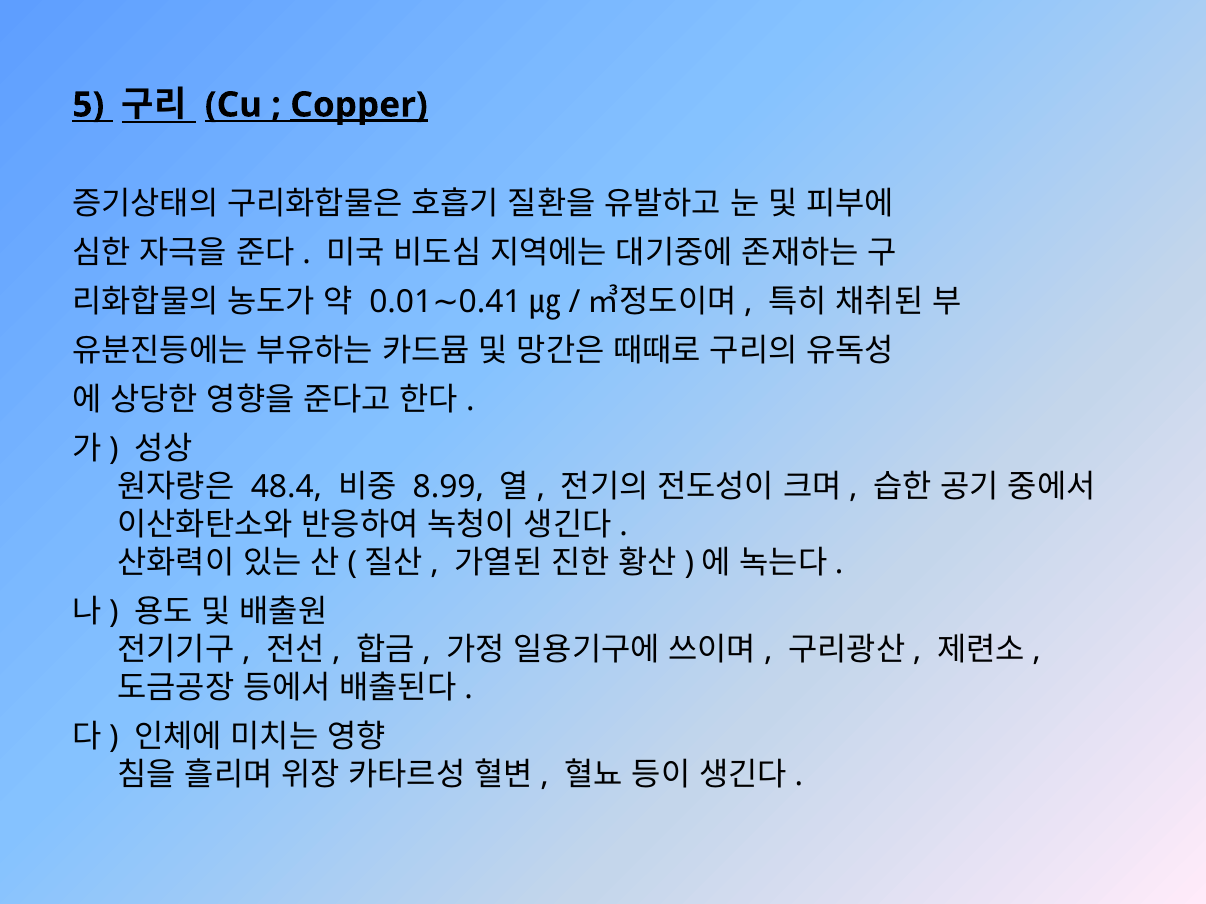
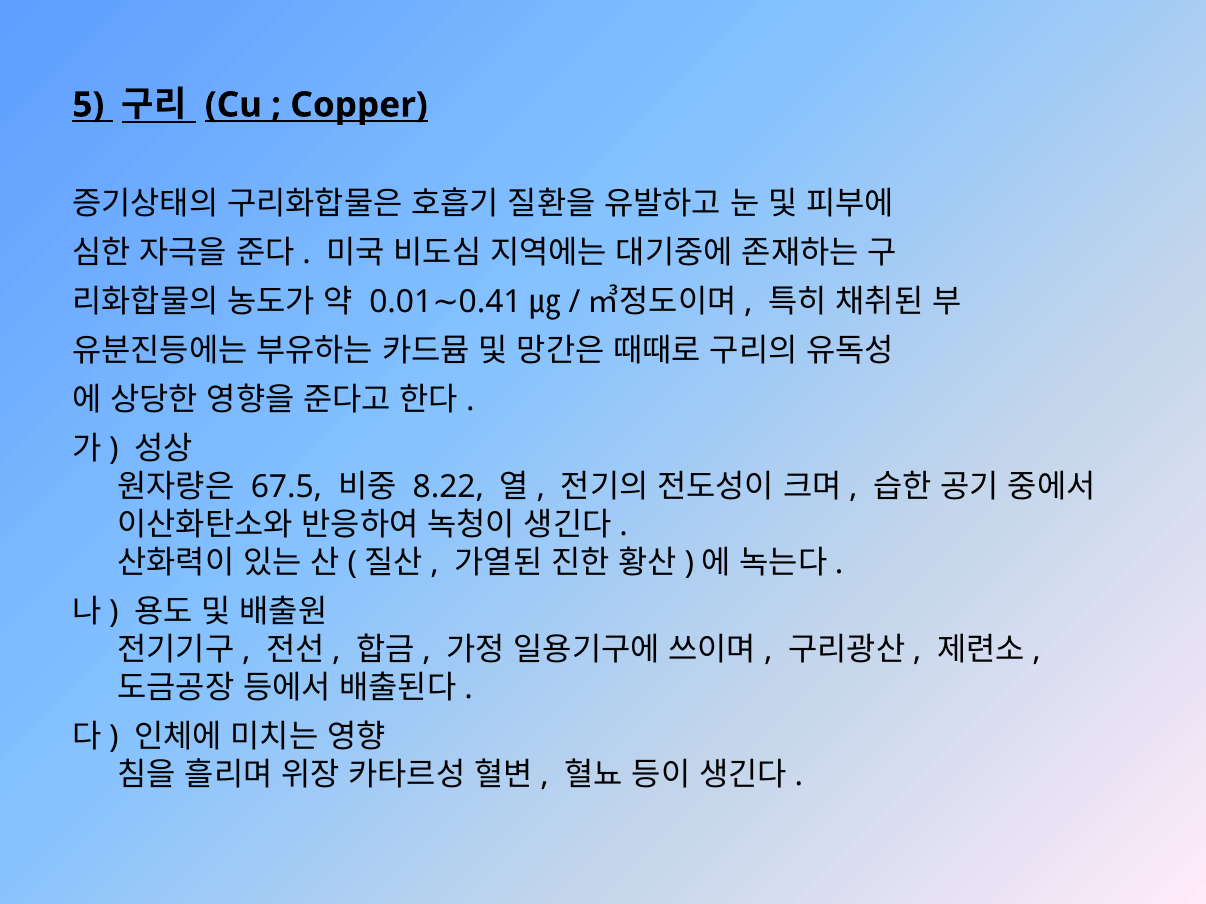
Copper underline: present -> none
48.4: 48.4 -> 67.5
8.99: 8.99 -> 8.22
